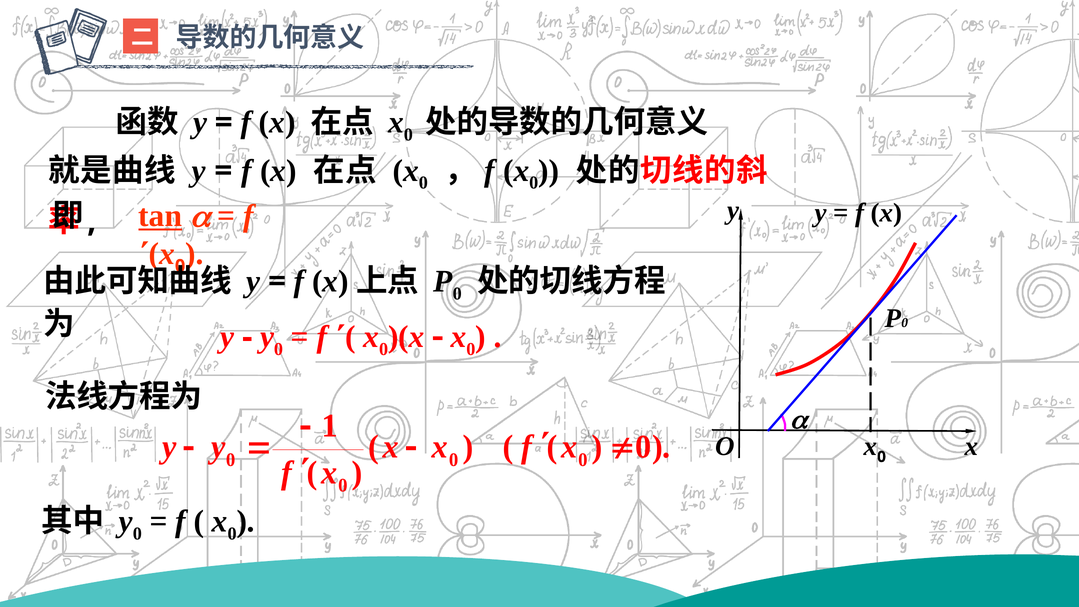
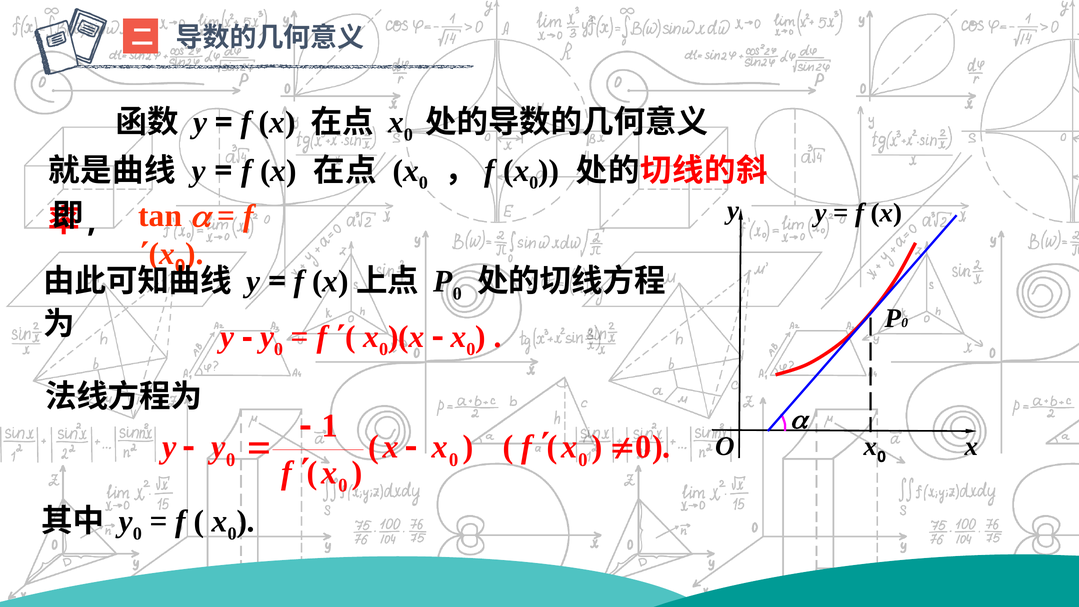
tan underline: present -> none
